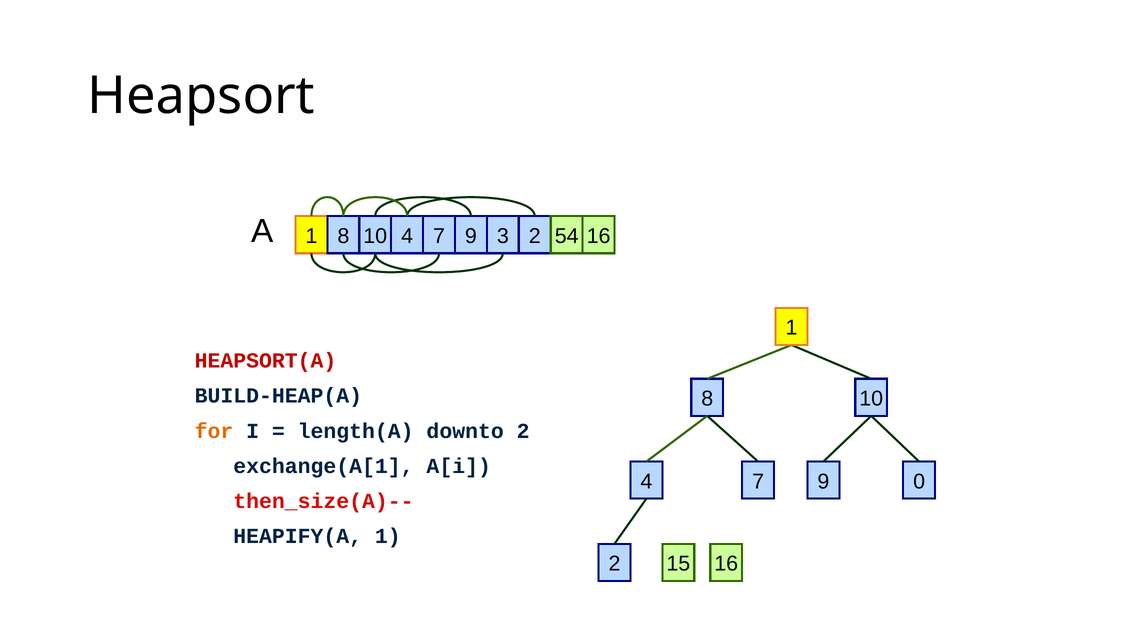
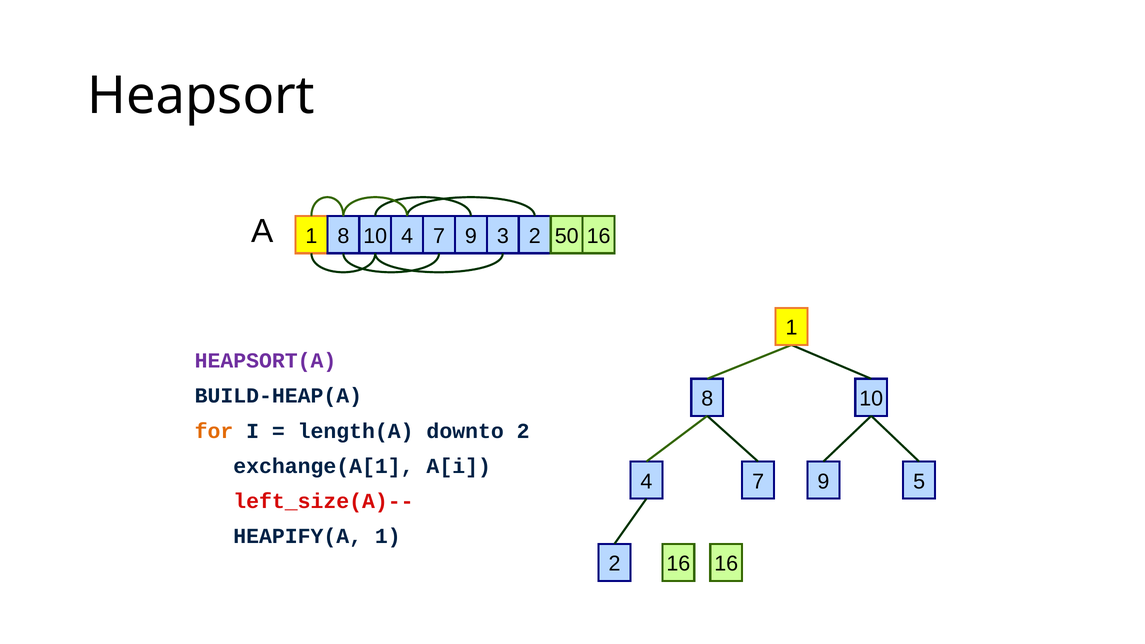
54: 54 -> 50
HEAPSORT(A colour: red -> purple
0: 0 -> 5
then_size(A)--: then_size(A)-- -> left_size(A)--
2 15: 15 -> 16
